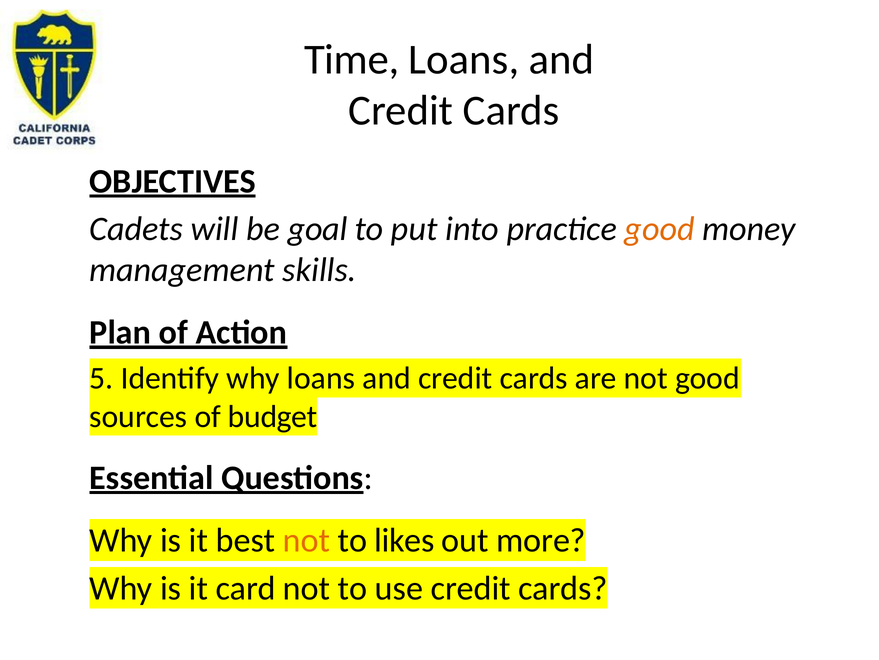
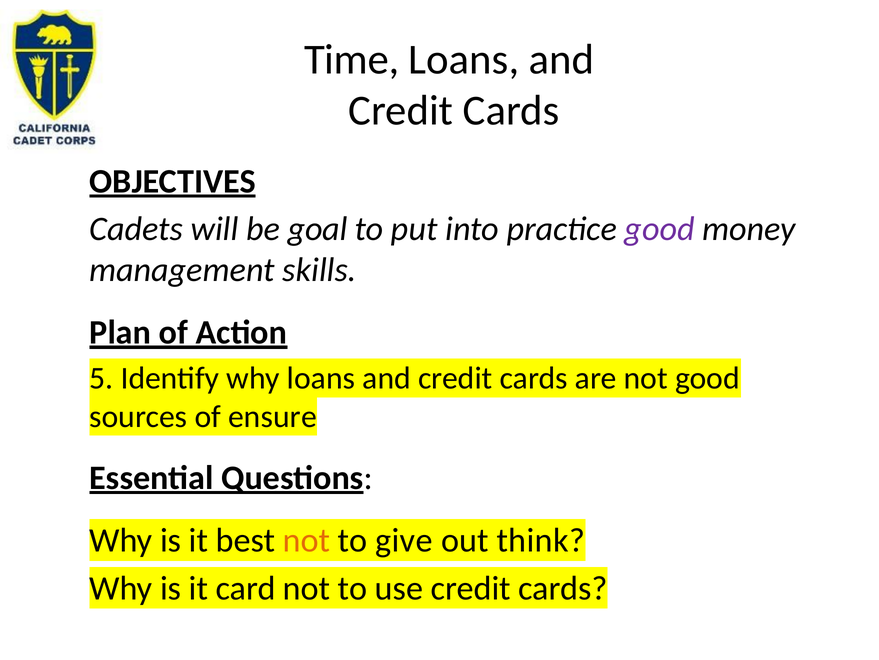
good at (660, 229) colour: orange -> purple
budget: budget -> ensure
likes: likes -> give
more: more -> think
